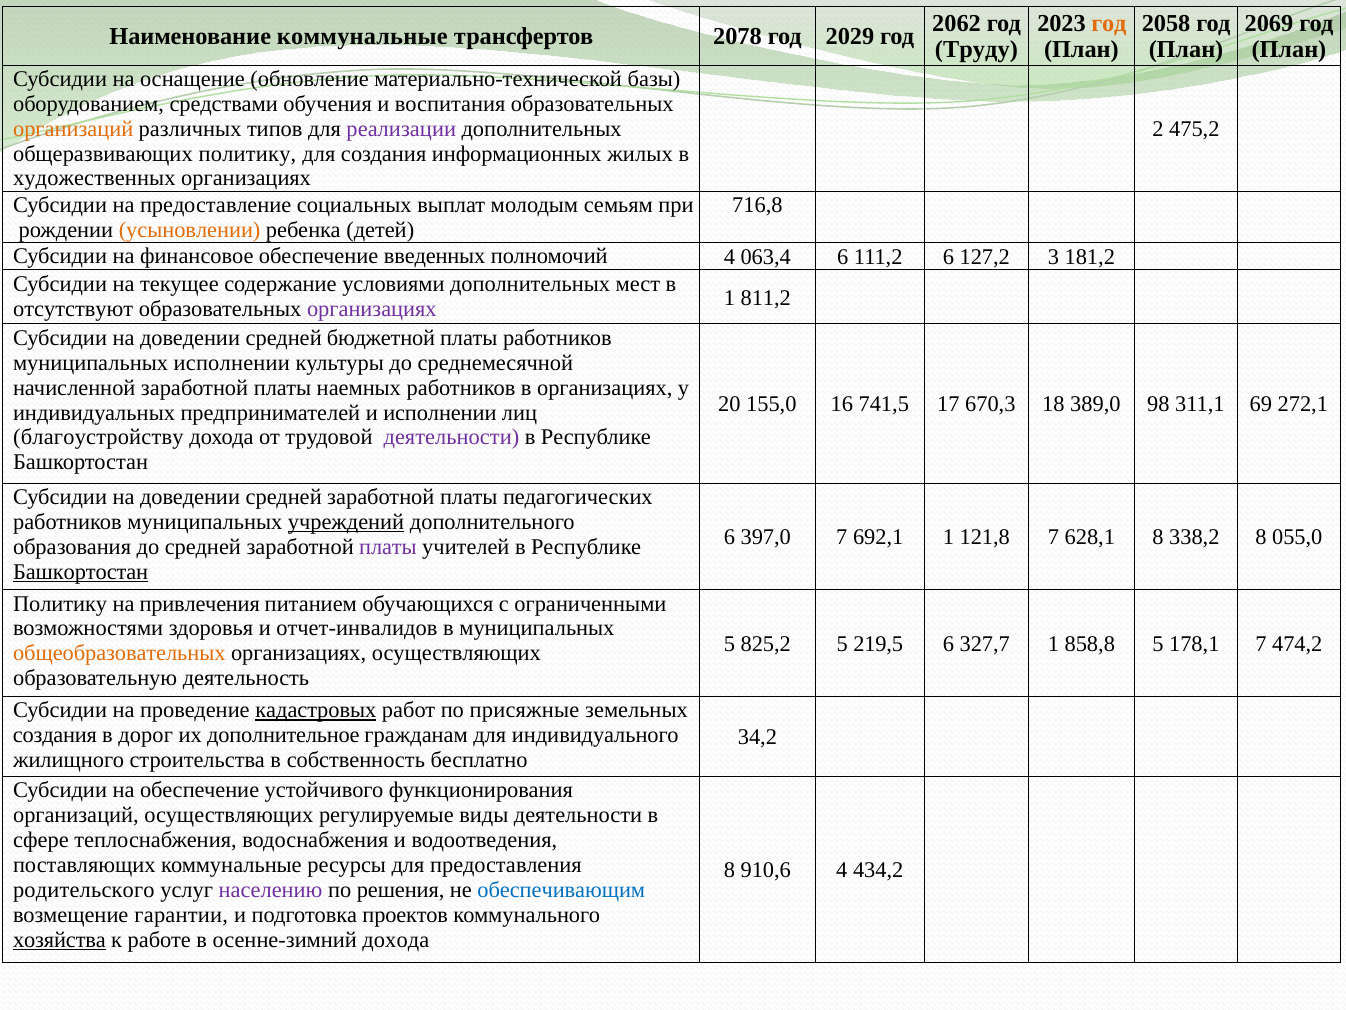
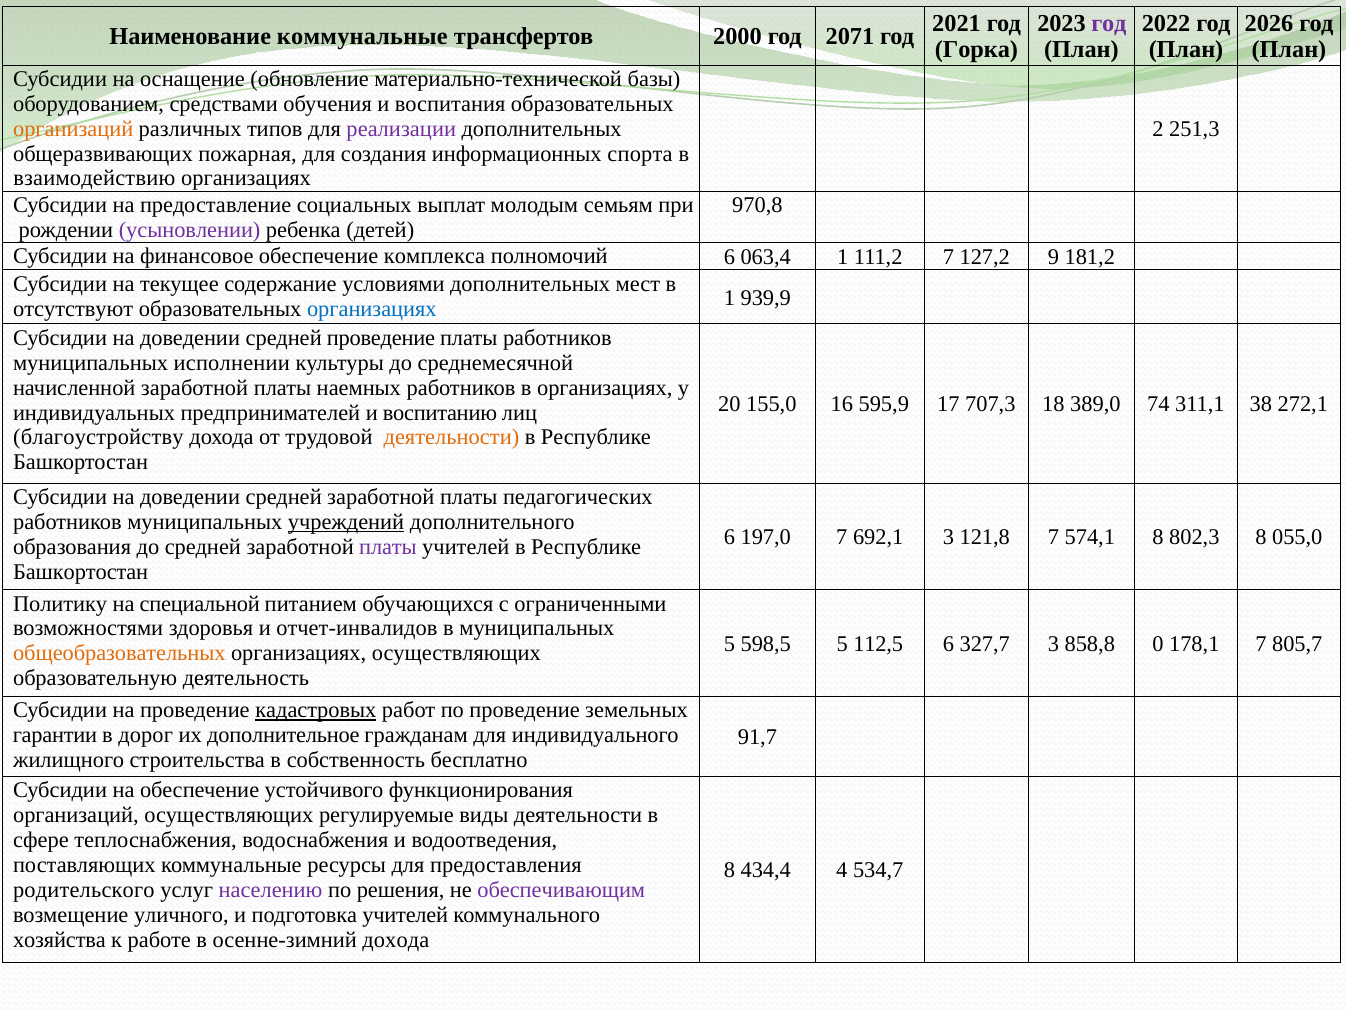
2062: 2062 -> 2021
год at (1109, 23) colour: orange -> purple
2058: 2058 -> 2022
2069: 2069 -> 2026
2078: 2078 -> 2000
2029: 2029 -> 2071
Труду: Труду -> Горка
475,2: 475,2 -> 251,3
общеразвивающих политику: политику -> пожарная
жилых: жилых -> спорта
художественных: художественных -> взаимодействию
716,8: 716,8 -> 970,8
усыновлении colour: orange -> purple
введенных: введенных -> комплекса
полномочий 4: 4 -> 6
063,4 6: 6 -> 1
111,2 6: 6 -> 7
3: 3 -> 9
организациях at (372, 309) colour: purple -> blue
811,2: 811,2 -> 939,9
средней бюджетной: бюджетной -> проведение
741,5: 741,5 -> 595,9
670,3: 670,3 -> 707,3
98: 98 -> 74
69: 69 -> 38
и исполнении: исполнении -> воспитанию
деятельности at (451, 437) colour: purple -> orange
397,0: 397,0 -> 197,0
692,1 1: 1 -> 3
628,1: 628,1 -> 574,1
338,2: 338,2 -> 802,3
Башкортостан at (81, 572) underline: present -> none
привлечения: привлечения -> специальной
825,2: 825,2 -> 598,5
219,5: 219,5 -> 112,5
327,7 1: 1 -> 3
858,8 5: 5 -> 0
474,2: 474,2 -> 805,7
по присяжные: присяжные -> проведение
создания at (55, 735): создания -> гарантии
34,2: 34,2 -> 91,7
910,6: 910,6 -> 434,4
434,2: 434,2 -> 534,7
обеспечивающим colour: blue -> purple
гарантии: гарантии -> уличного
подготовка проектов: проектов -> учителей
хозяйства underline: present -> none
